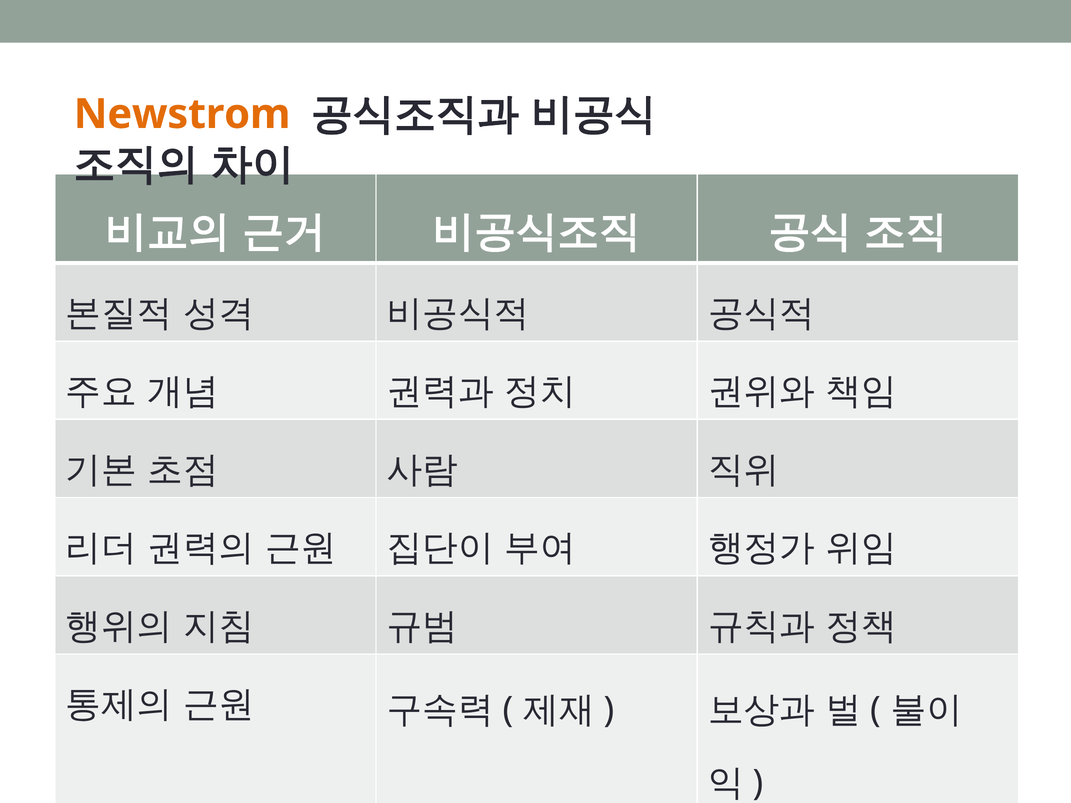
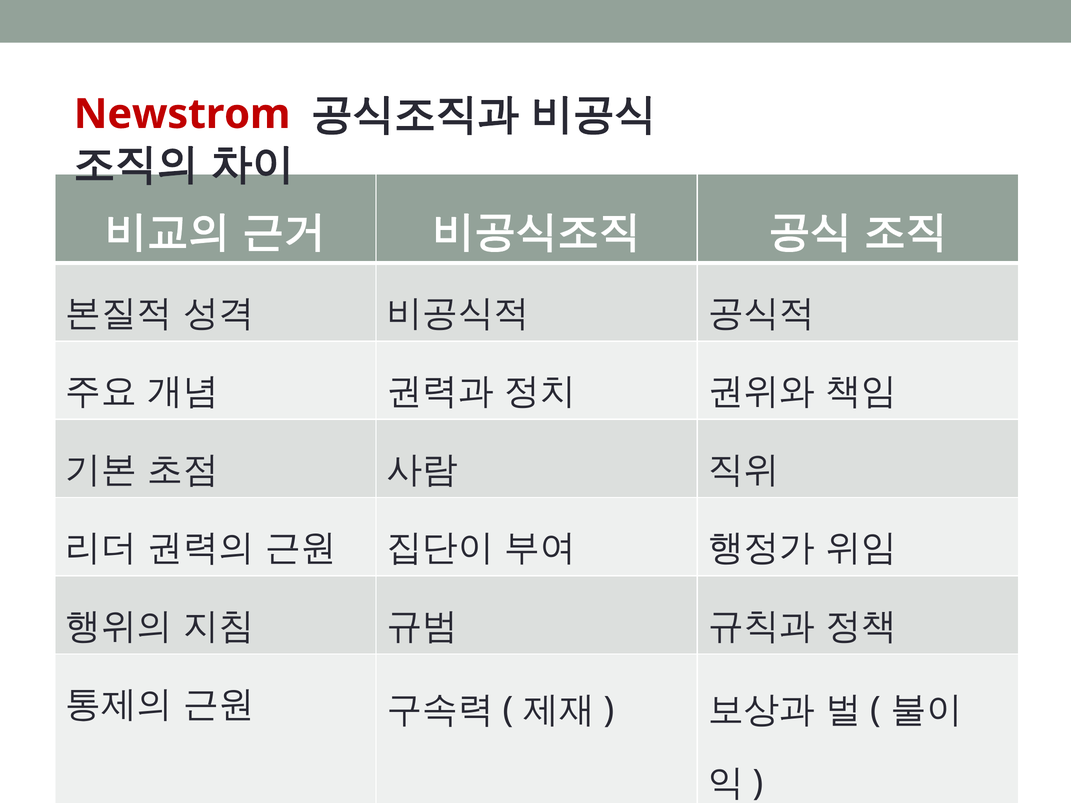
Newstrom colour: orange -> red
